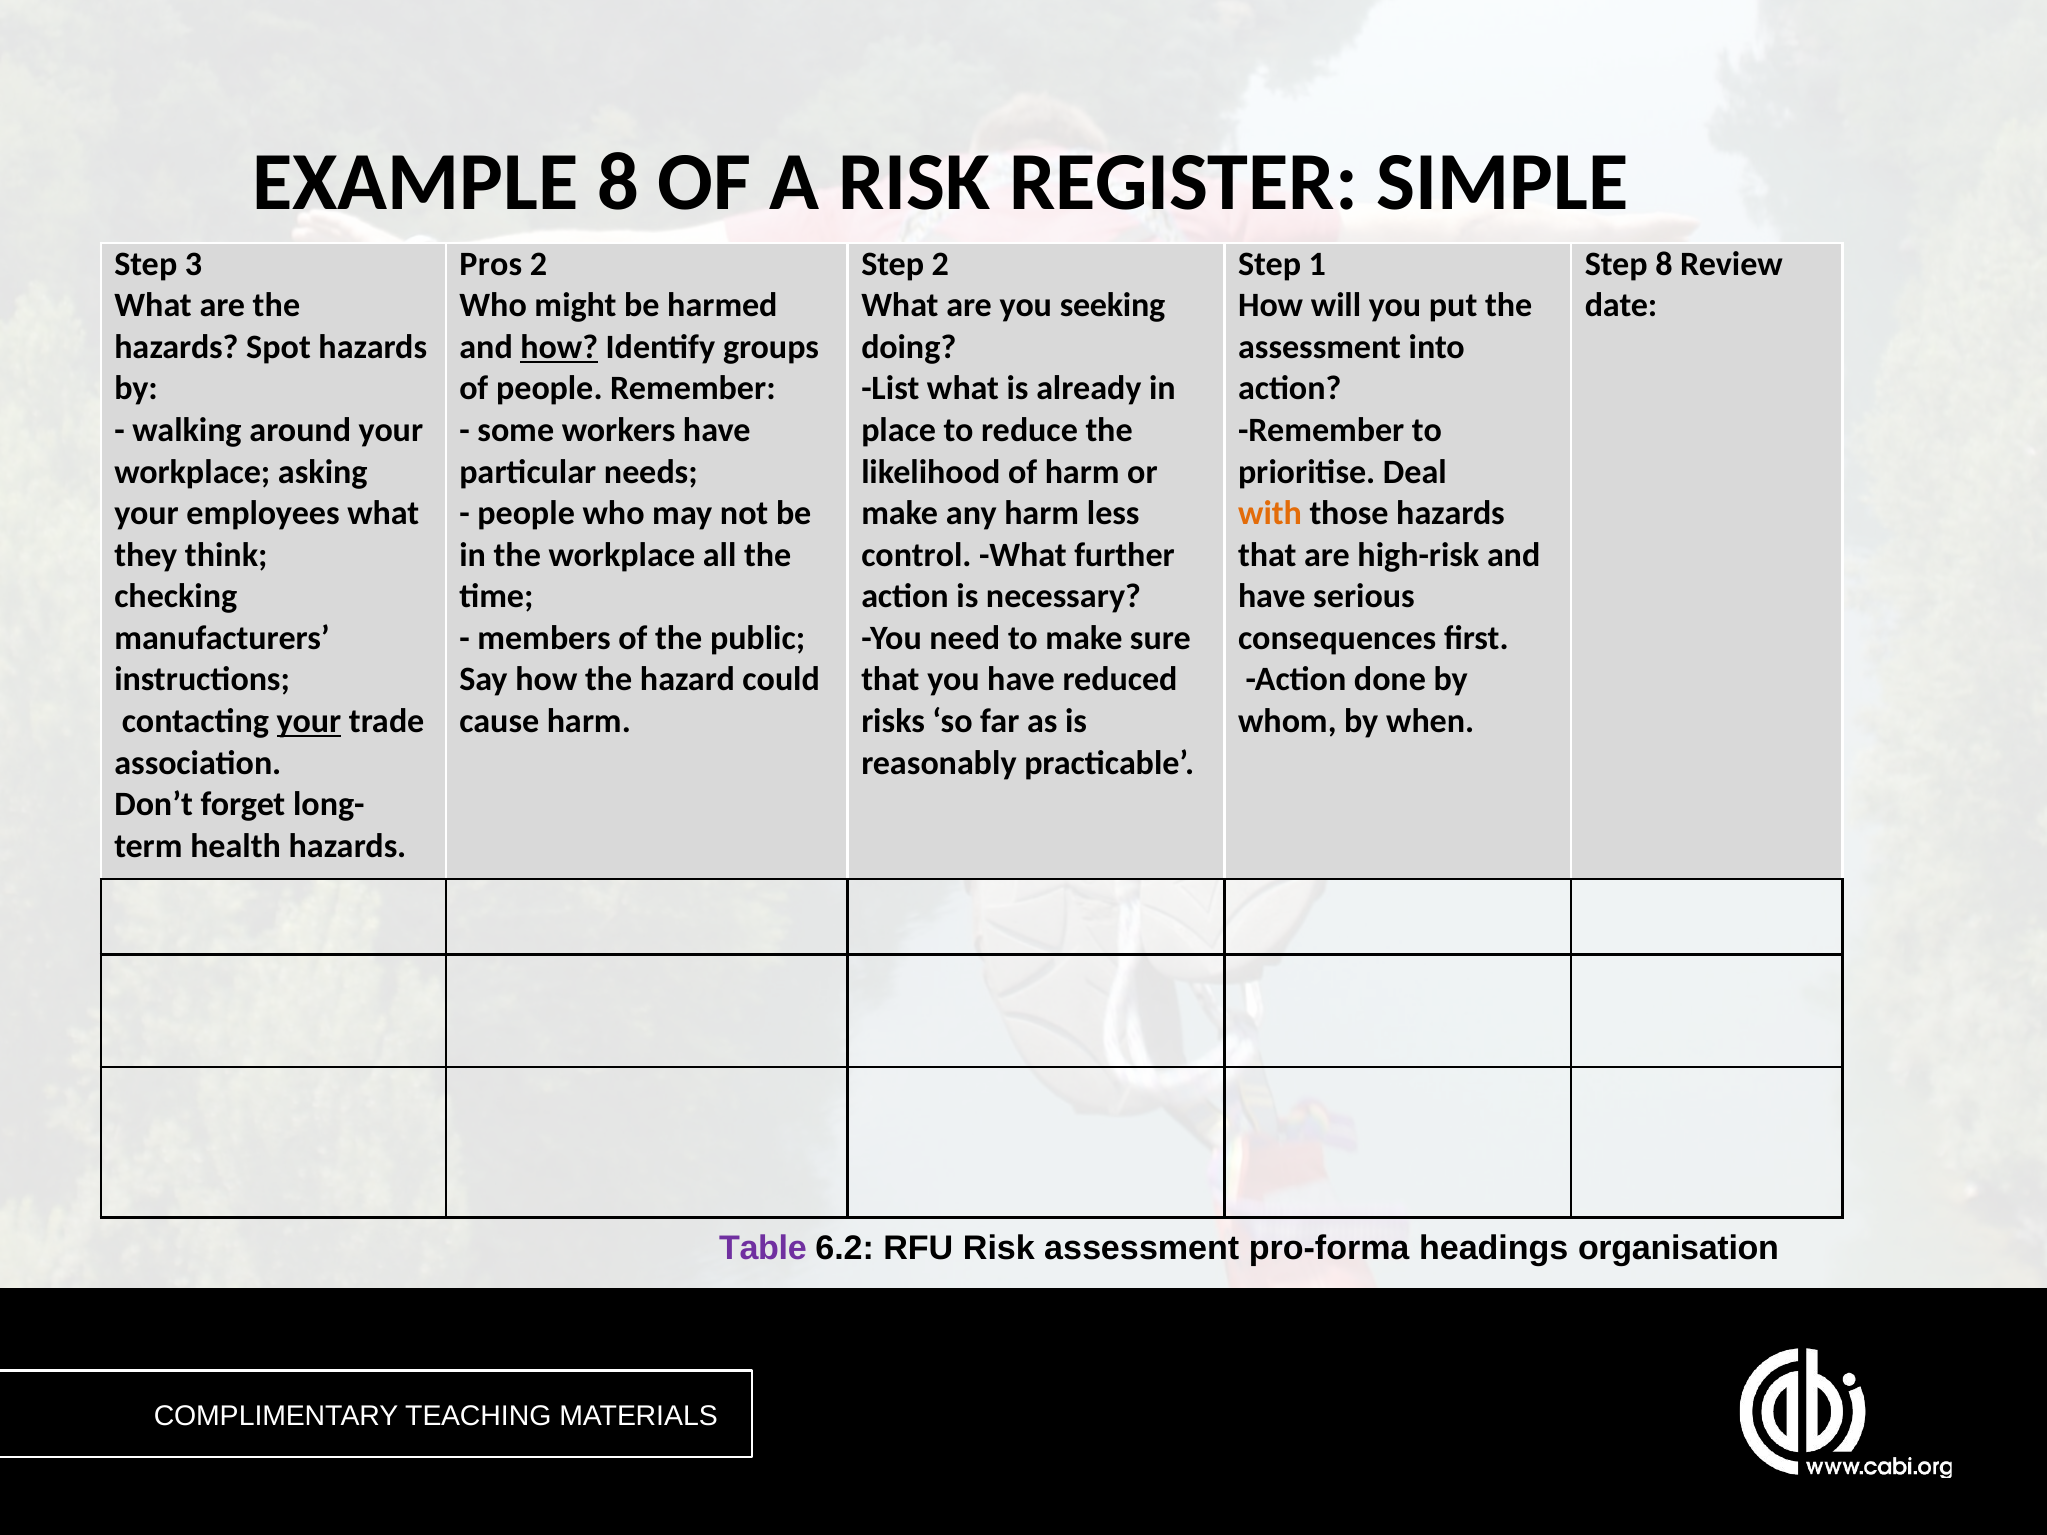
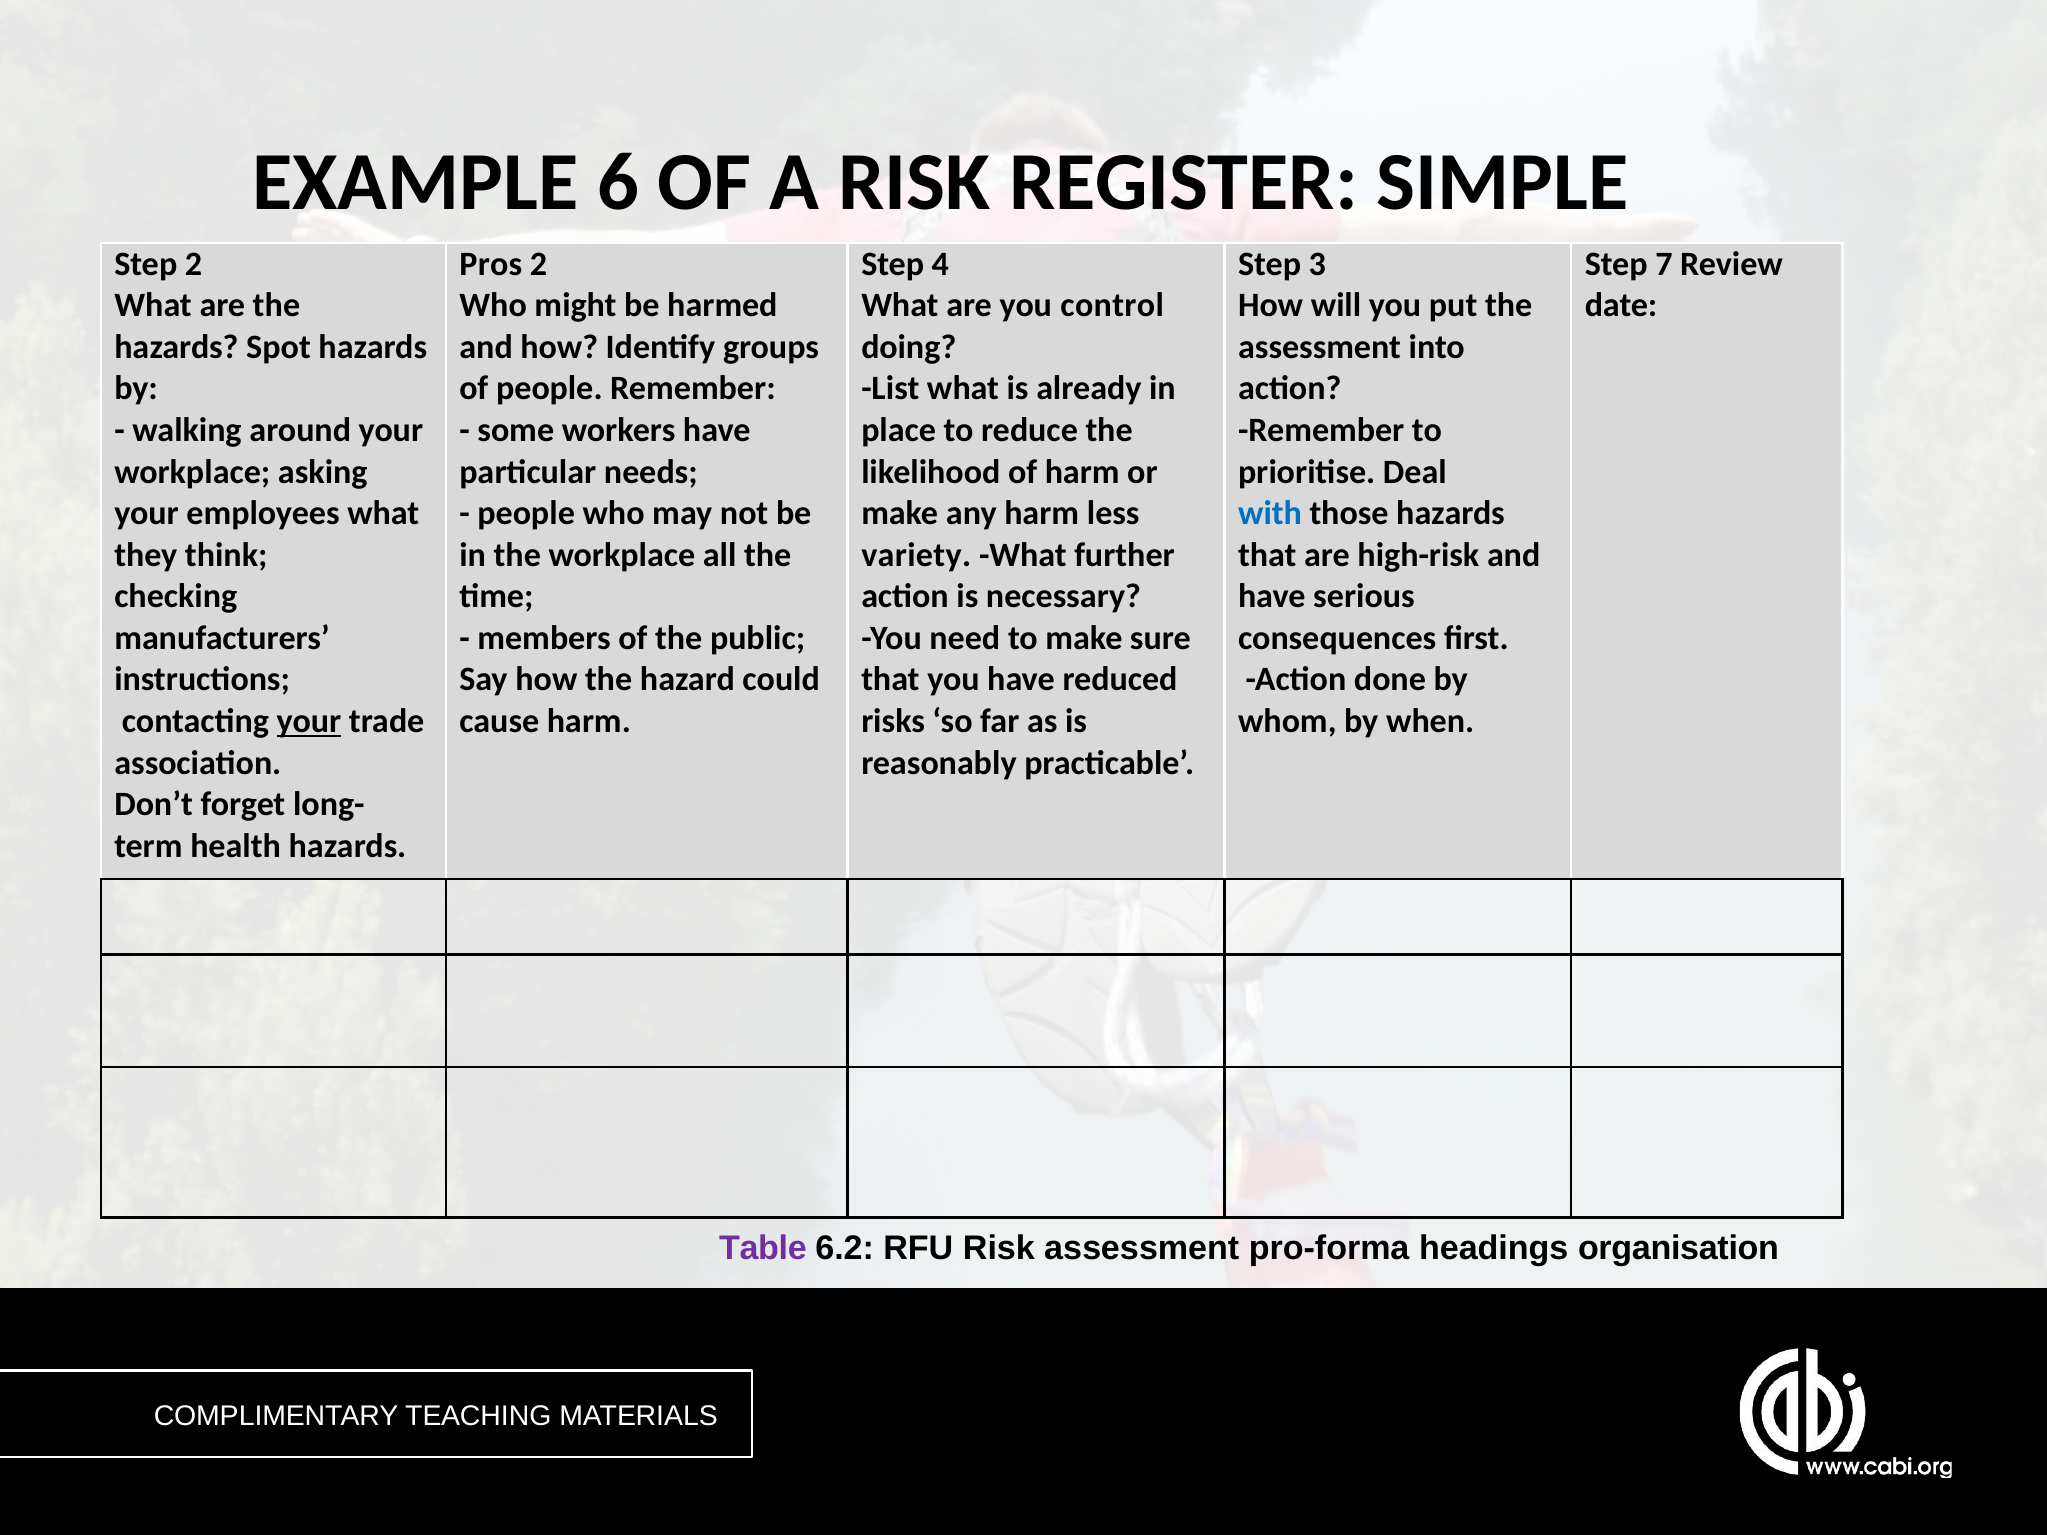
EXAMPLE 8: 8 -> 6
Step 3: 3 -> 2
Step 2: 2 -> 4
1: 1 -> 3
Step 8: 8 -> 7
seeking: seeking -> control
how at (559, 347) underline: present -> none
with colour: orange -> blue
control: control -> variety
